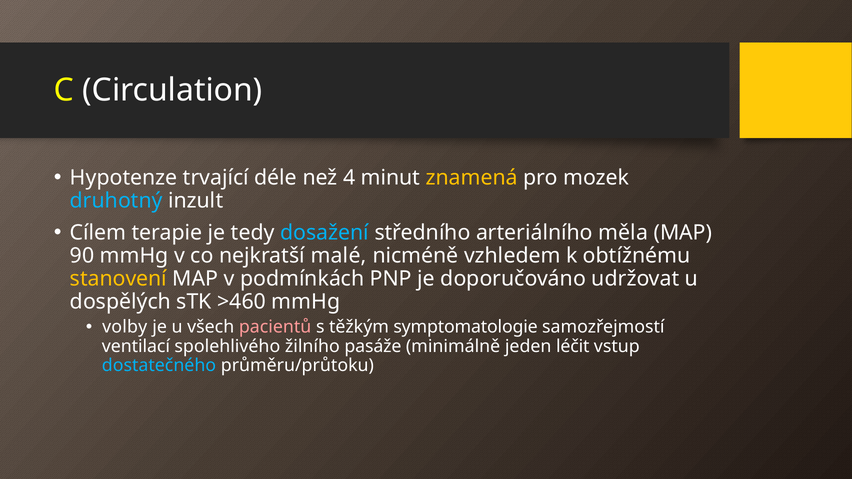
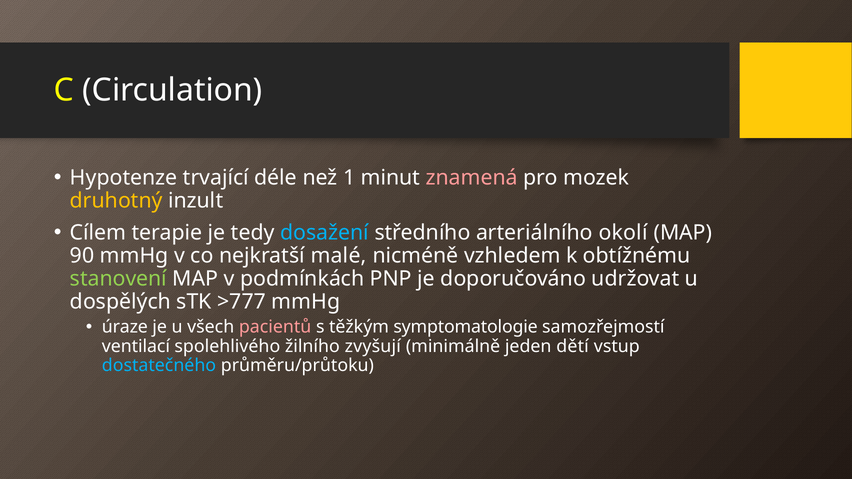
4: 4 -> 1
znamená colour: yellow -> pink
druhotný colour: light blue -> yellow
měla: měla -> okolí
stanovení colour: yellow -> light green
>460: >460 -> >777
volby: volby -> úraze
pasáže: pasáže -> zvyšují
léčit: léčit -> dětí
